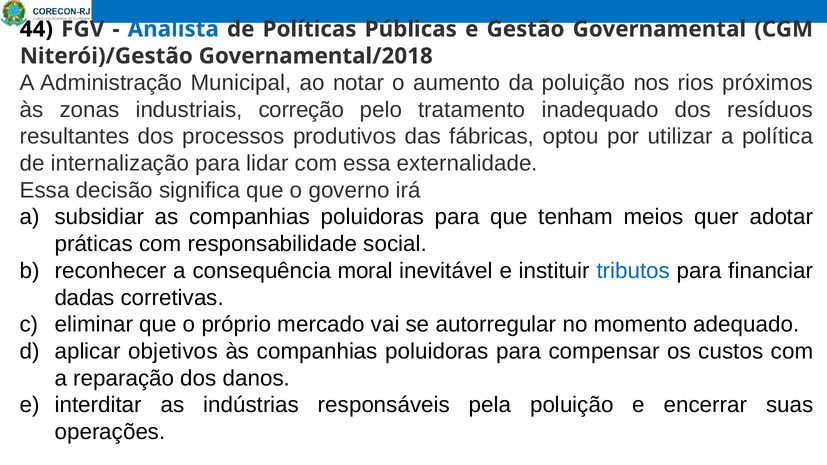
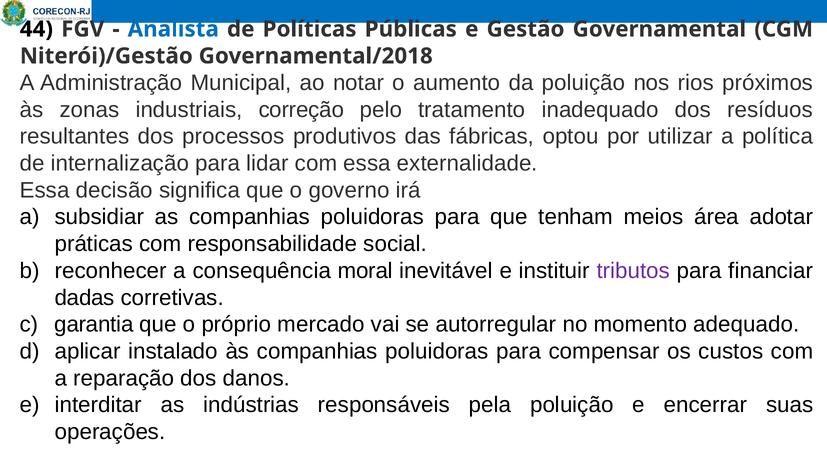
quer: quer -> área
tributos colour: blue -> purple
eliminar: eliminar -> garantia
objetivos: objetivos -> instalado
